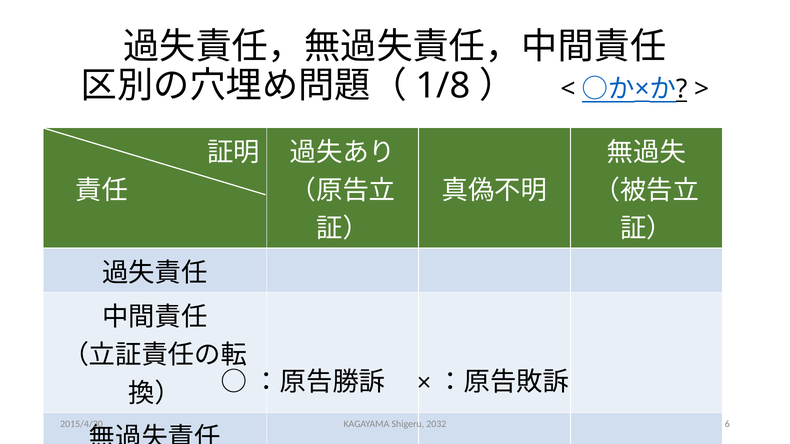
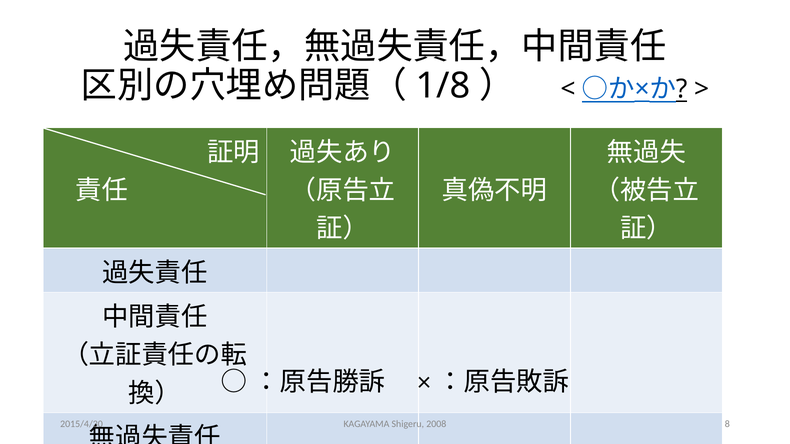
2032: 2032 -> 2008
6: 6 -> 8
